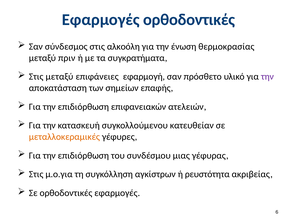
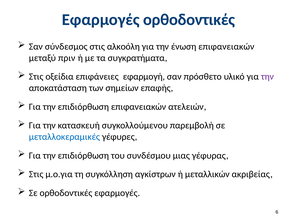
ένωση θερμοκρασίας: θερμοκρασίας -> επιφανειακών
Στις μεταξύ: μεταξύ -> οξείδια
κατευθείαν: κατευθείαν -> παρεμβολή
μεταλλοκεραμικές colour: orange -> blue
ρευστότητα: ρευστότητα -> μεταλλικών
